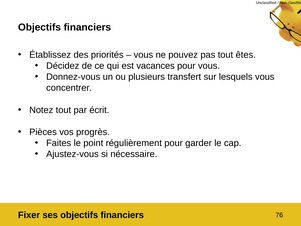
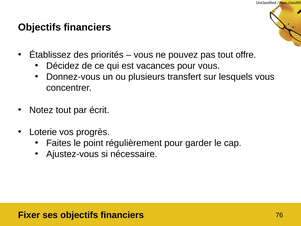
êtes: êtes -> offre
Pièces: Pièces -> Loterie
